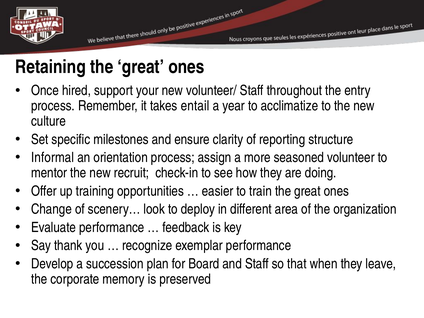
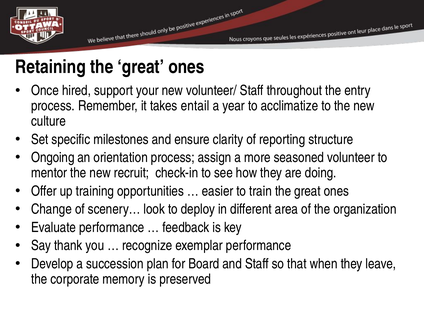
Informal: Informal -> Ongoing
